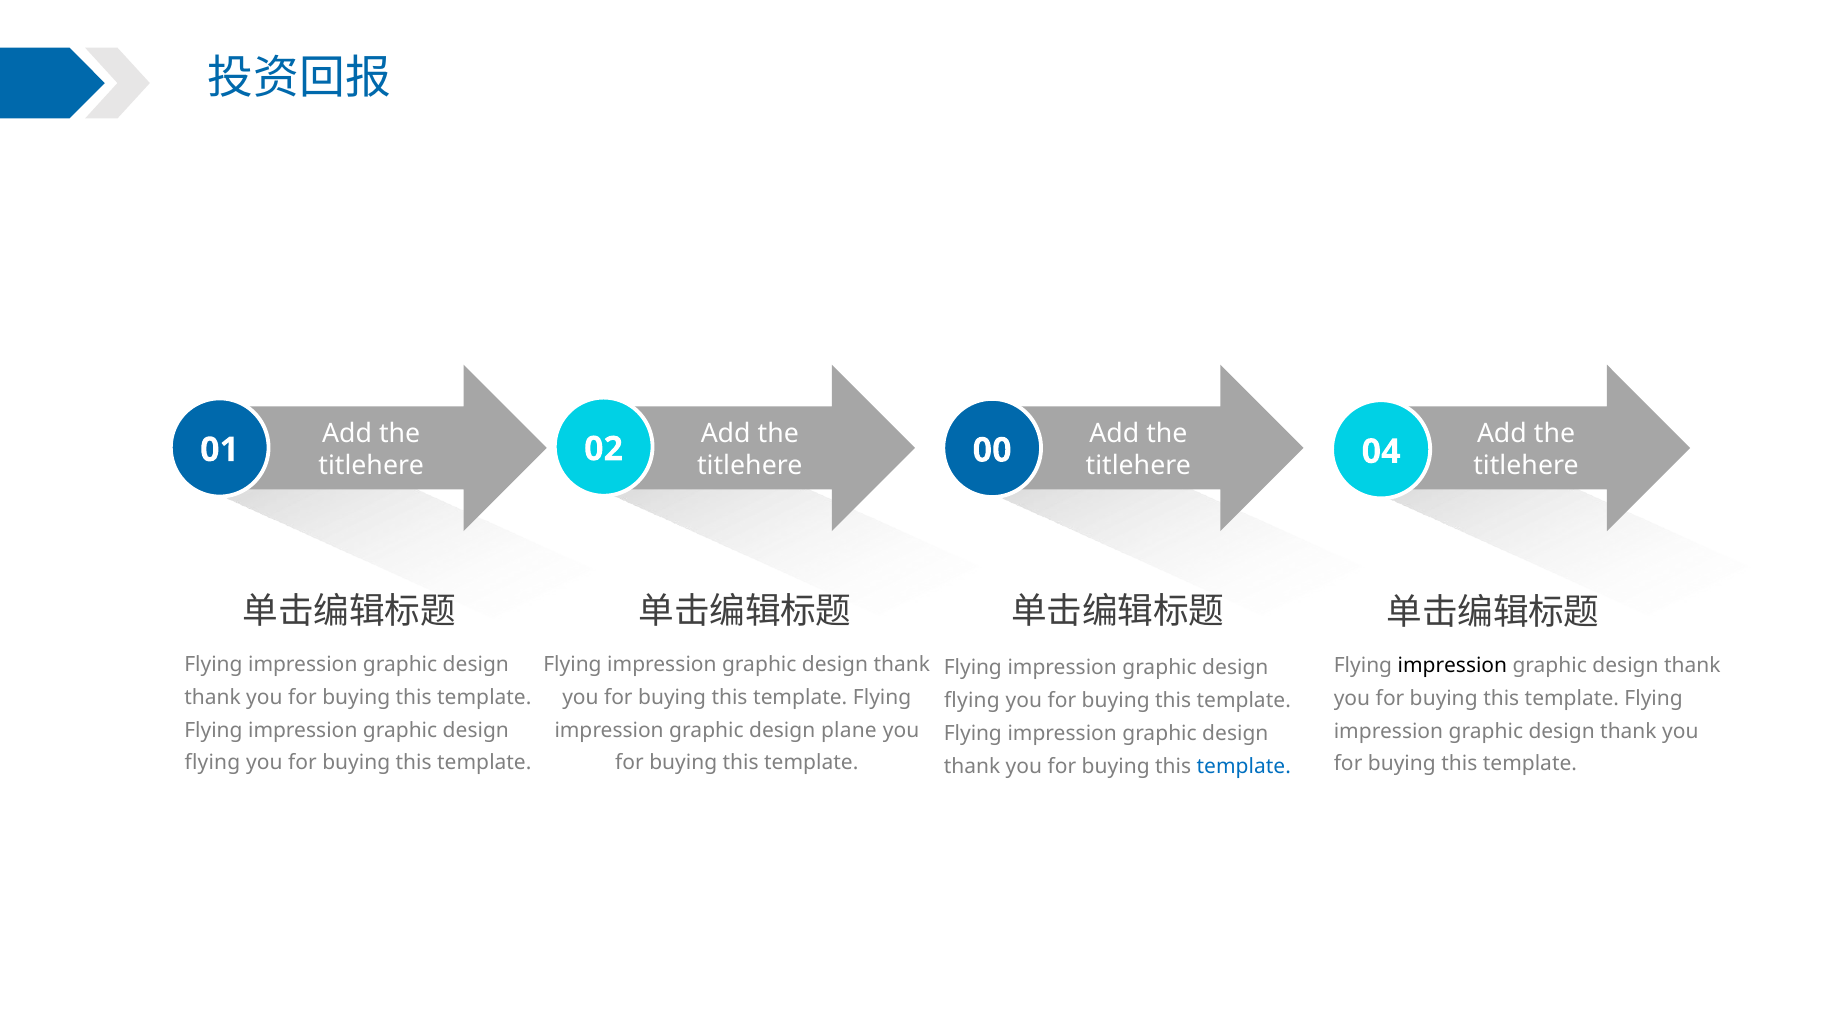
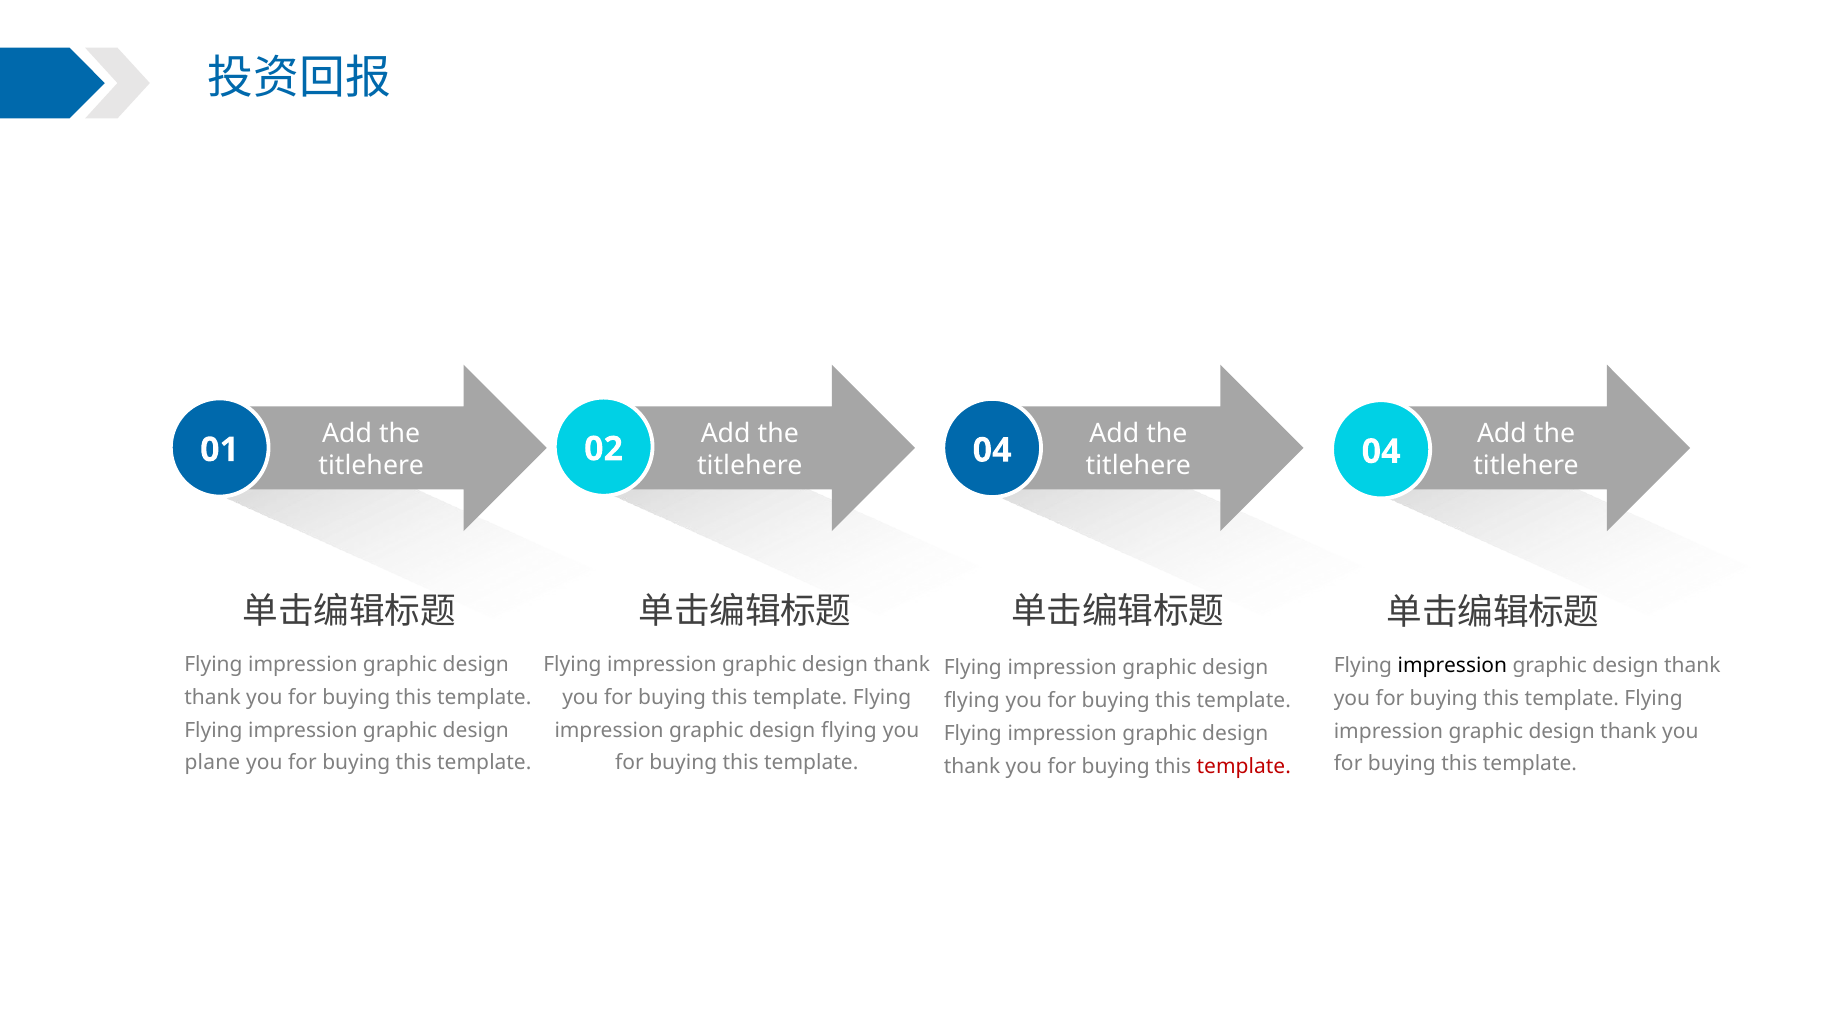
02 00: 00 -> 04
plane at (849, 730): plane -> flying
flying at (212, 762): flying -> plane
template at (1244, 766) colour: blue -> red
